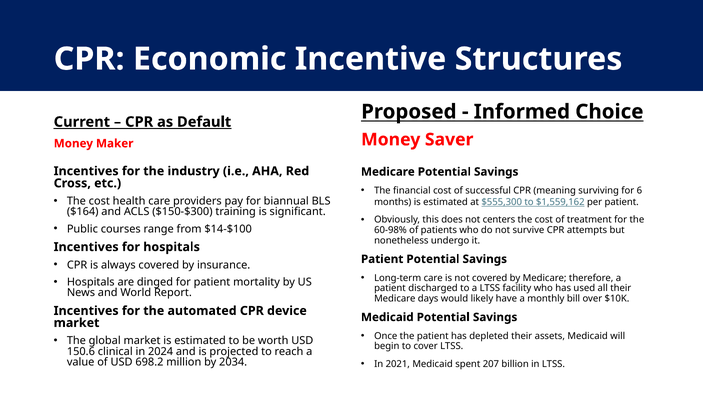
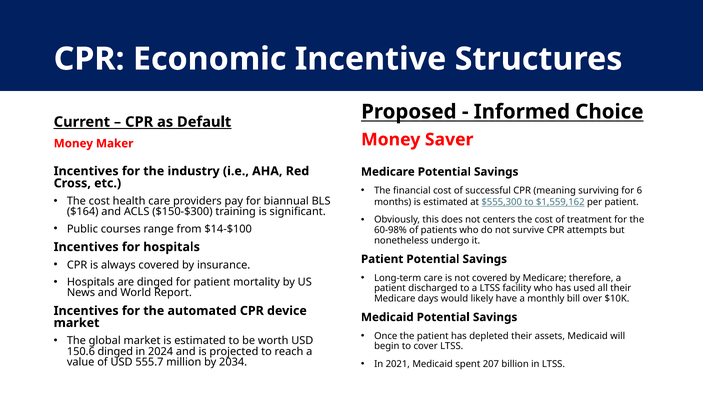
150.6 clinical: clinical -> dinged
698.2: 698.2 -> 555.7
